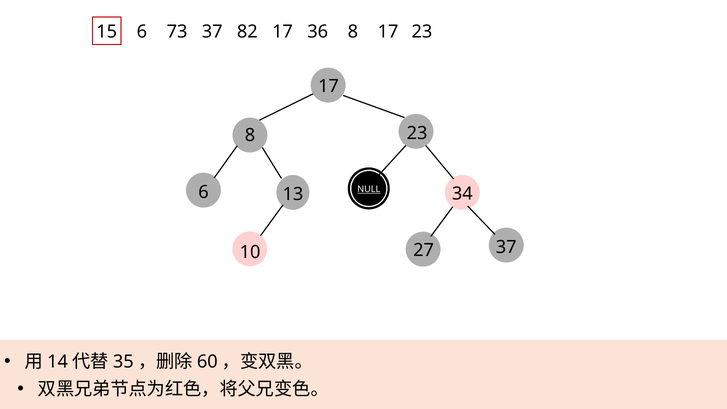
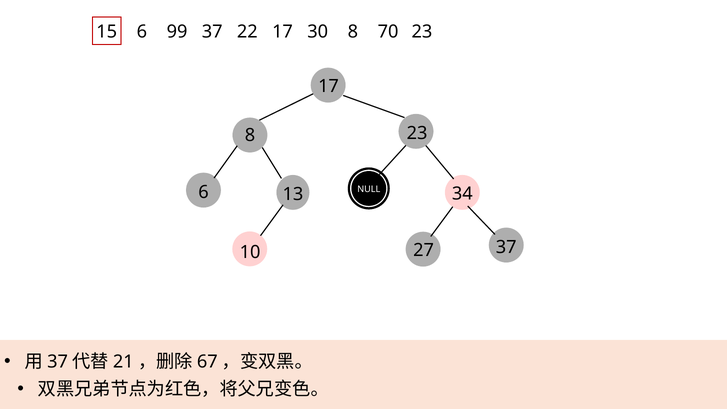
73: 73 -> 99
82: 82 -> 22
36: 36 -> 30
8 17: 17 -> 70
NULL underline: present -> none
14 at (58, 362): 14 -> 37
35: 35 -> 21
60: 60 -> 67
